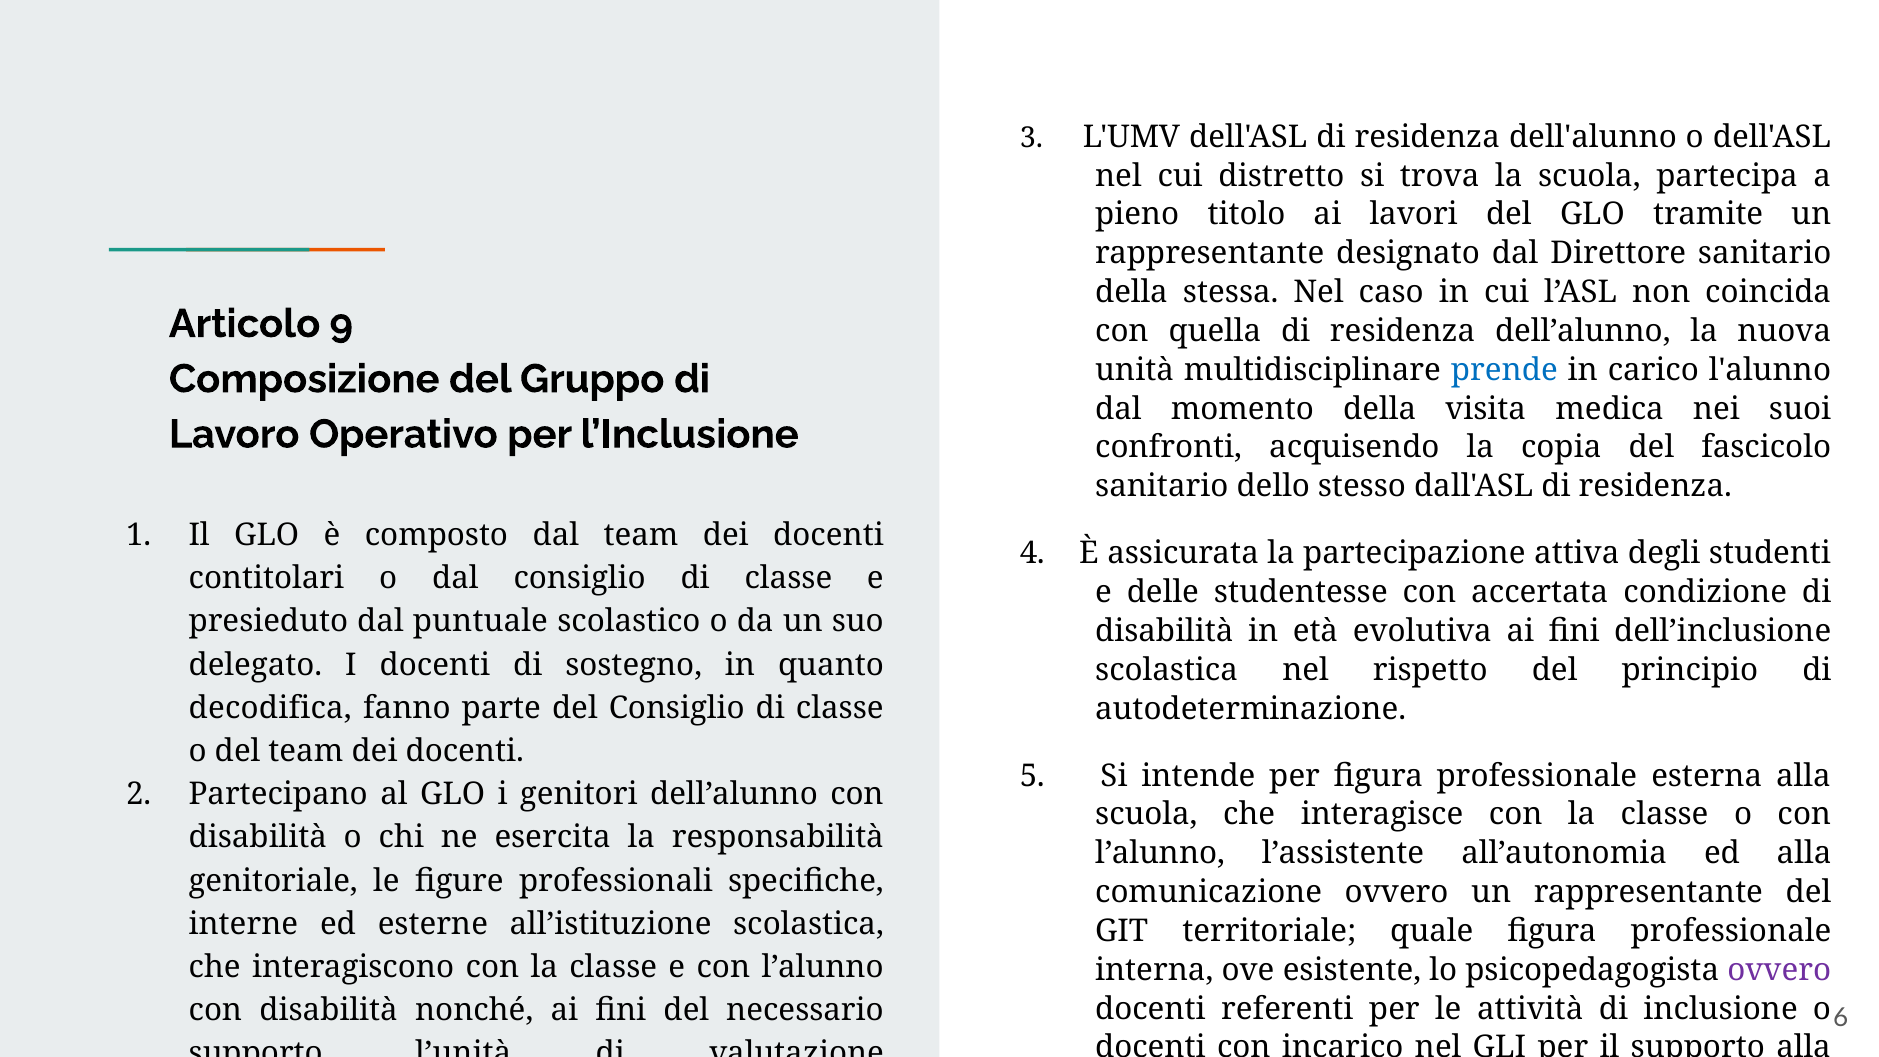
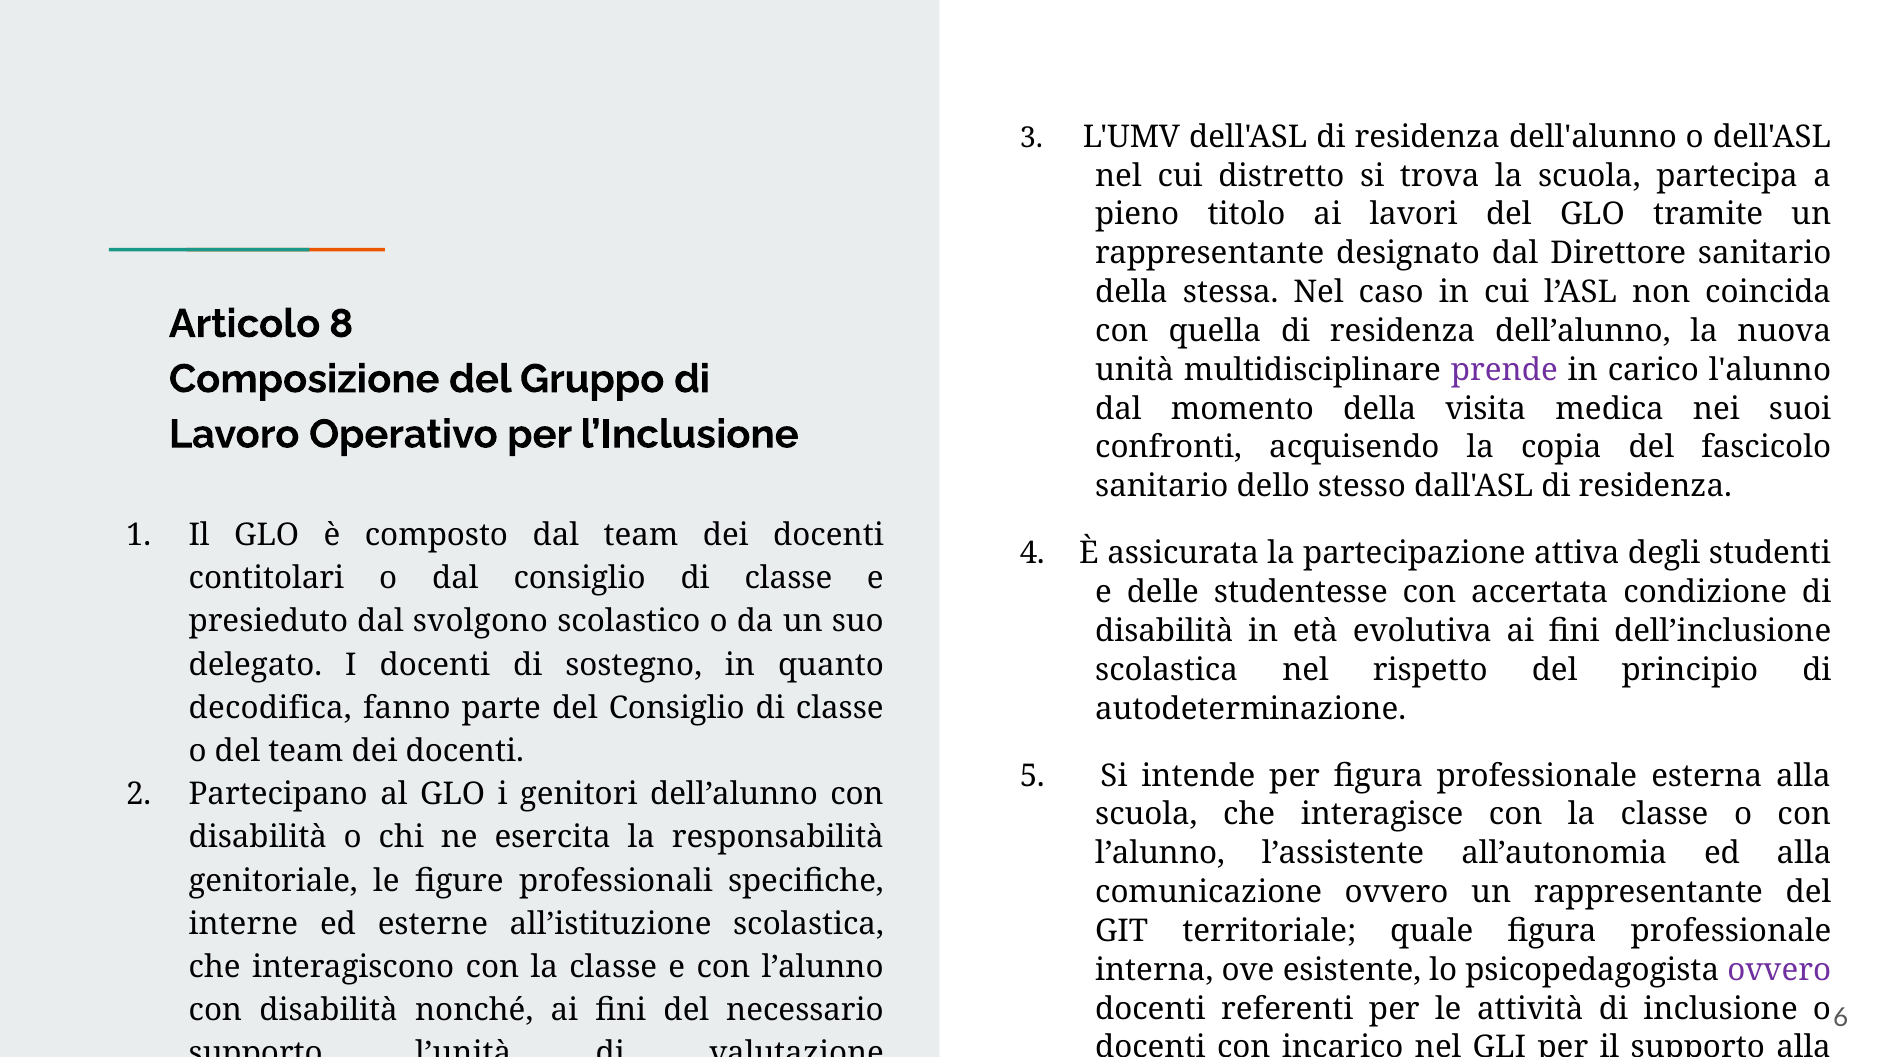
9: 9 -> 8
prende colour: blue -> purple
puntuale: puntuale -> svolgono
